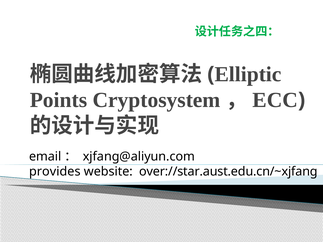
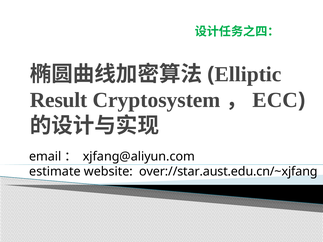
Points: Points -> Result
provides: provides -> estimate
